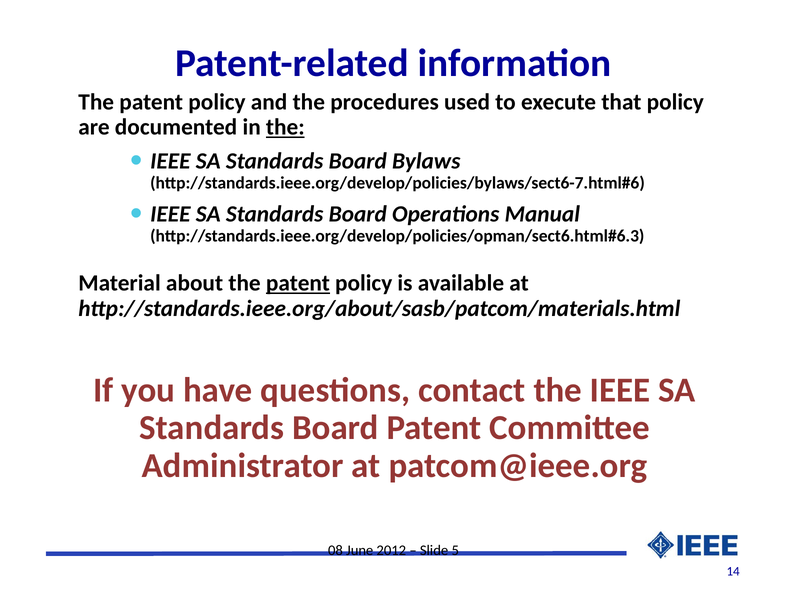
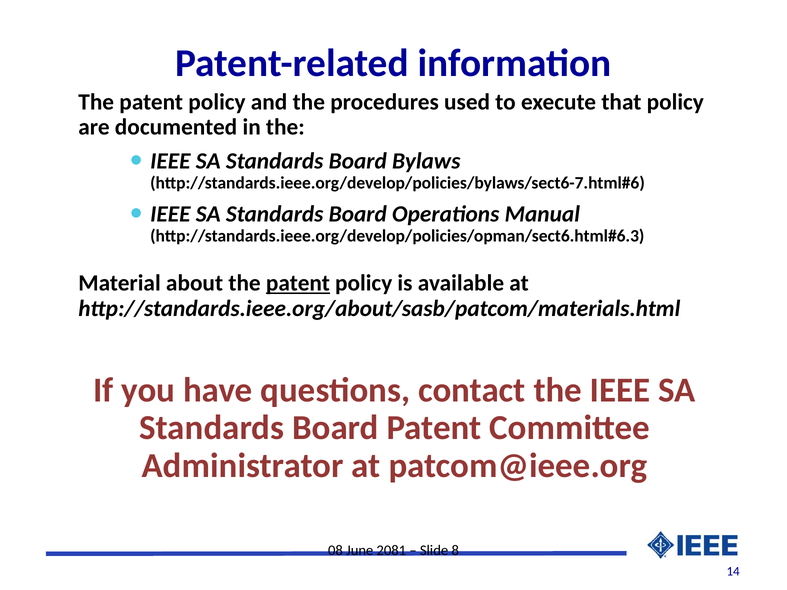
the at (285, 127) underline: present -> none
2012: 2012 -> 2081
5: 5 -> 8
